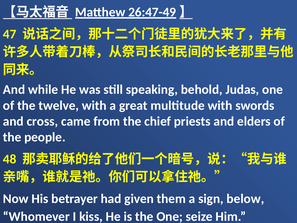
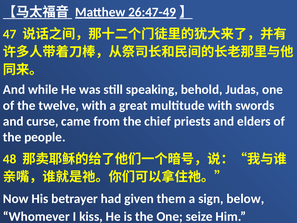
cross: cross -> curse
